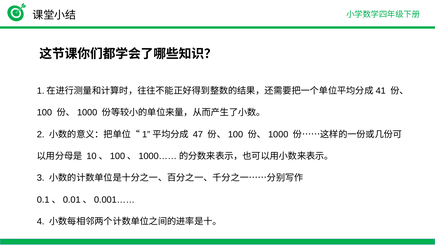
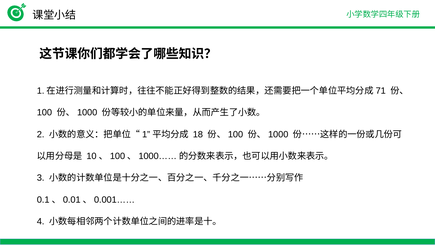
41: 41 -> 71
47: 47 -> 18
